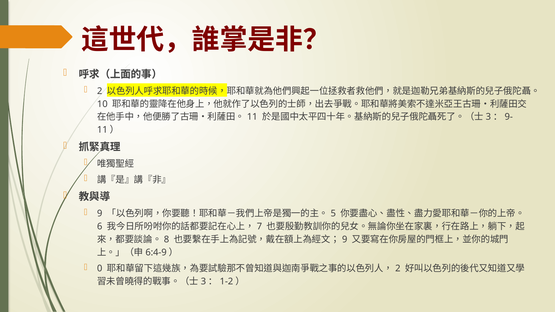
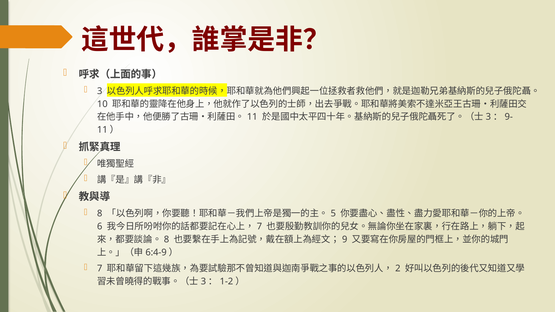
2 at (100, 91): 2 -> 3
9 at (100, 214): 9 -> 8
0 at (100, 269): 0 -> 7
